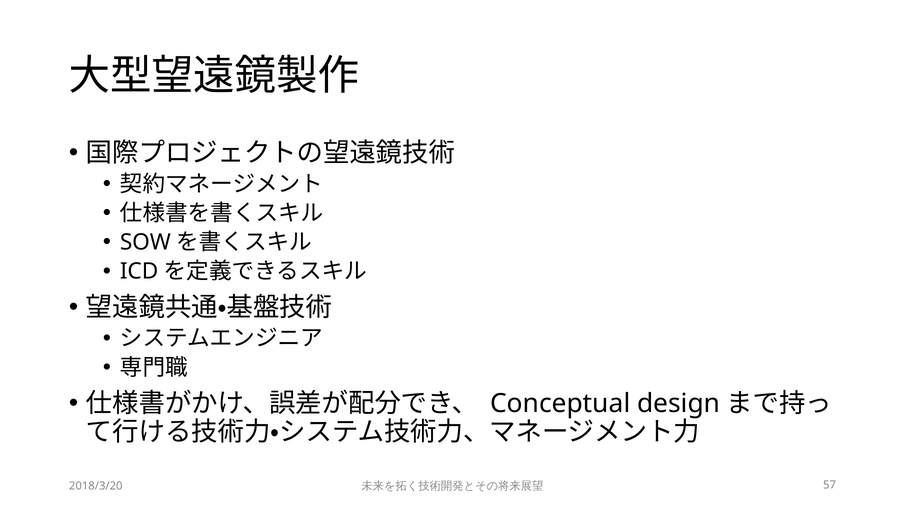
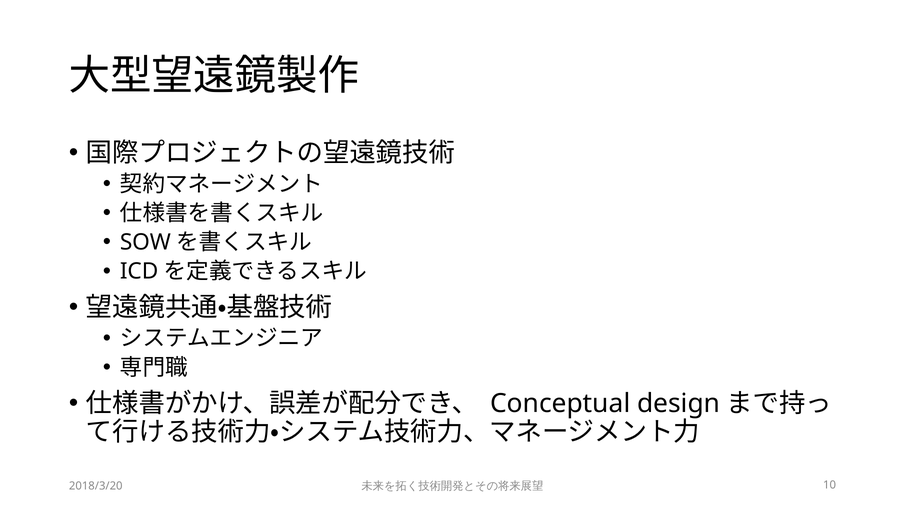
57: 57 -> 10
